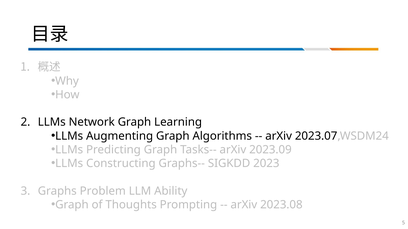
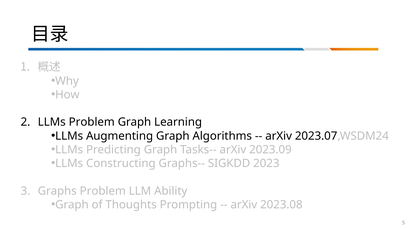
LLMs Network: Network -> Problem
